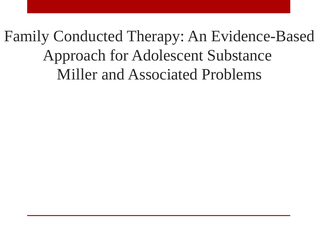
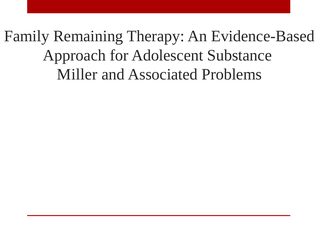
Conducted: Conducted -> Remaining
